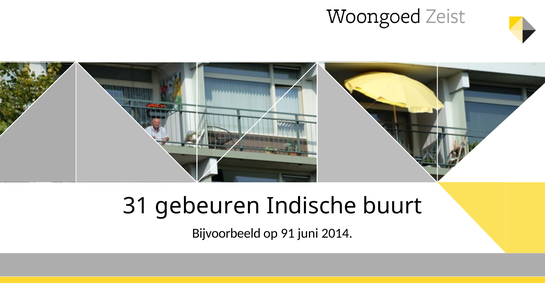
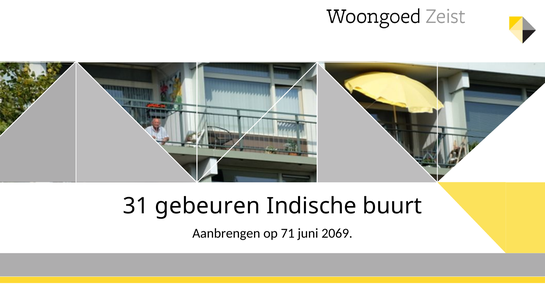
Bijvoorbeeld: Bijvoorbeeld -> Aanbrengen
91: 91 -> 71
2014: 2014 -> 2069
